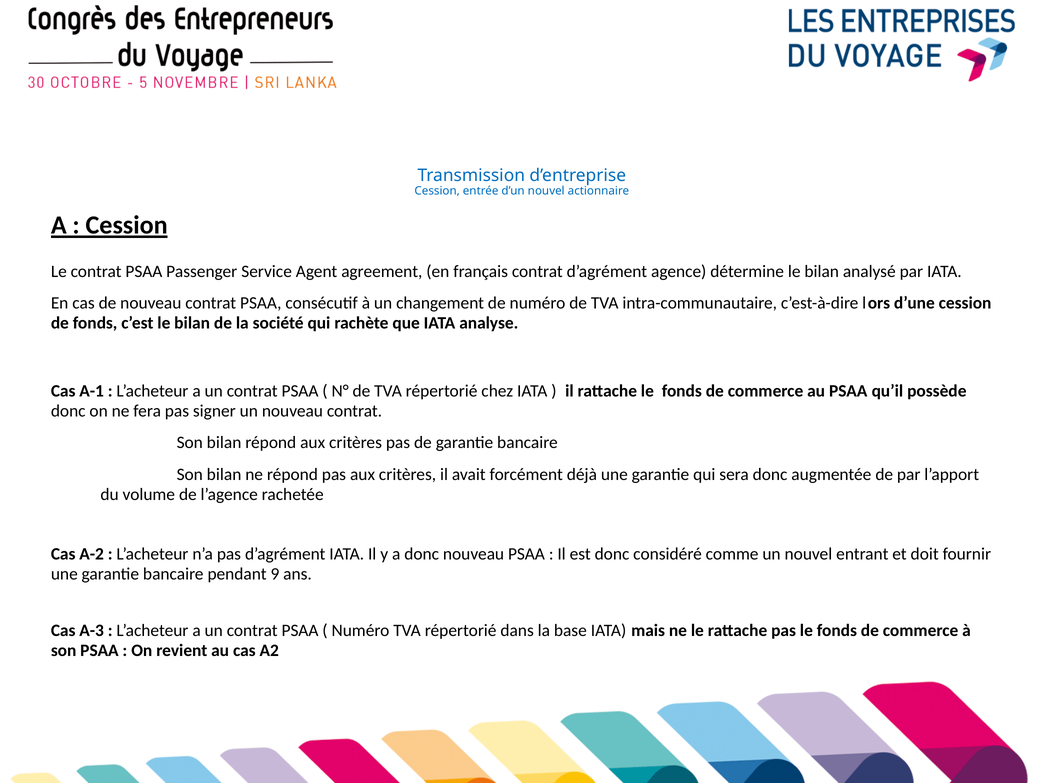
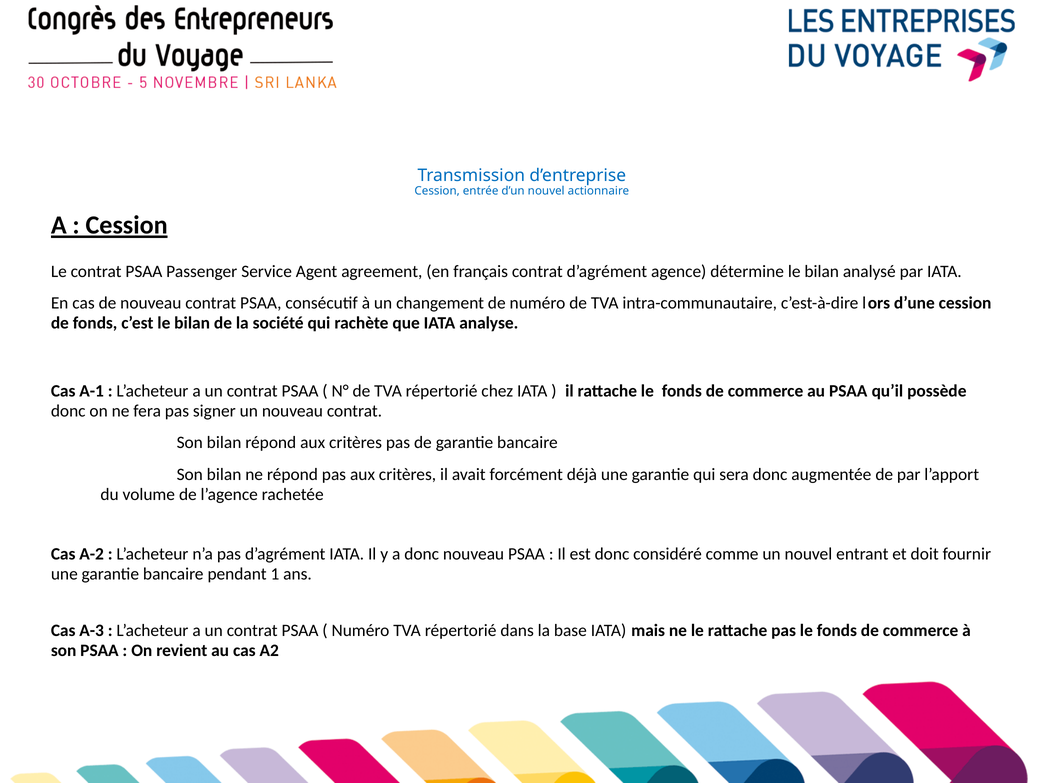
9: 9 -> 1
